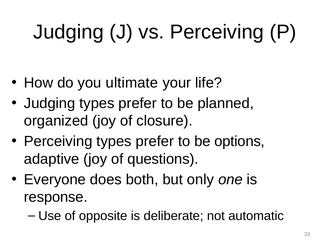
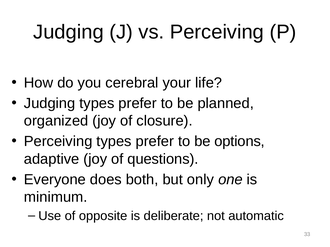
ultimate: ultimate -> cerebral
response: response -> minimum
